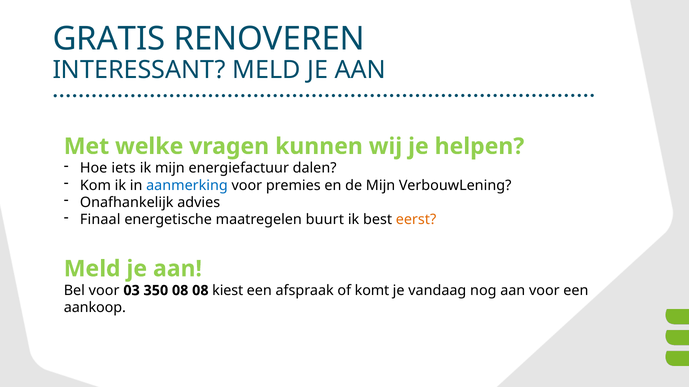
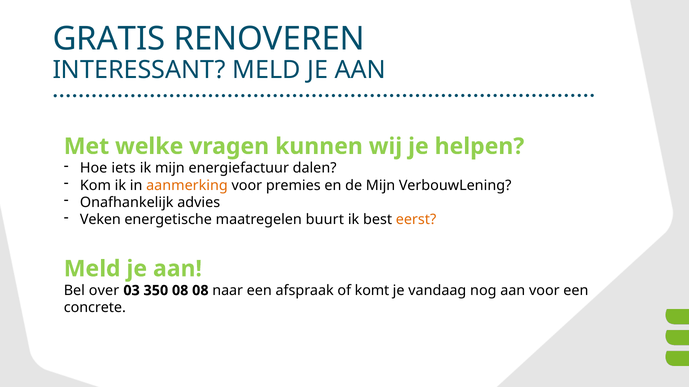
aanmerking colour: blue -> orange
Finaal: Finaal -> Veken
Bel voor: voor -> over
kiest: kiest -> naar
aankoop: aankoop -> concrete
